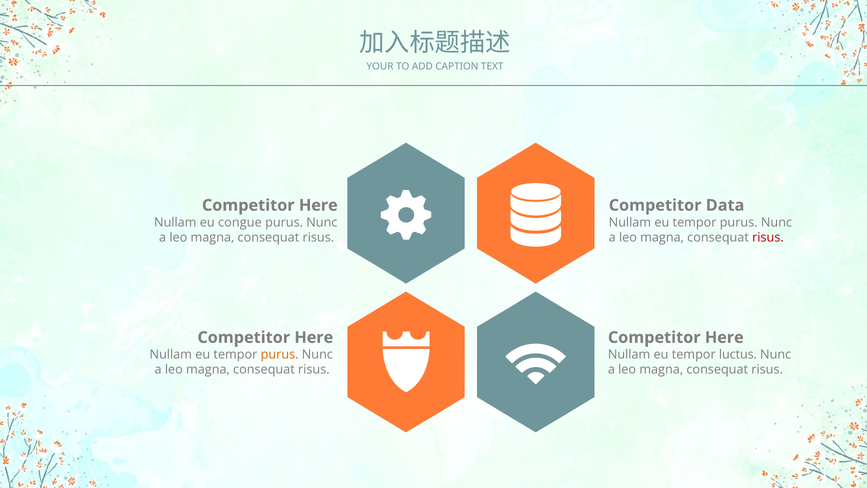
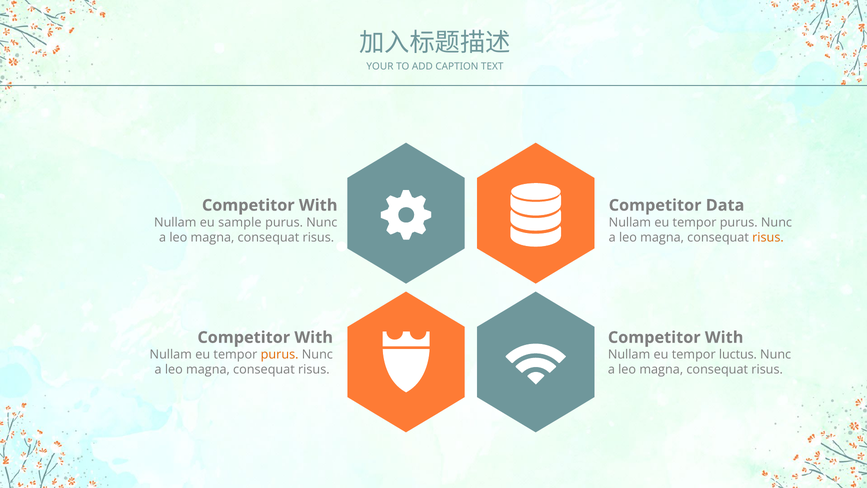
Here at (318, 205): Here -> With
congue: congue -> sample
risus at (768, 238) colour: red -> orange
Here at (314, 337): Here -> With
Here at (724, 337): Here -> With
